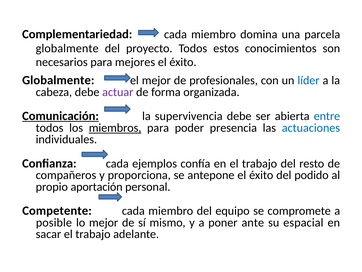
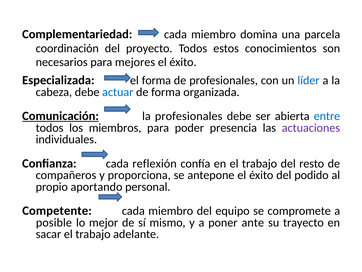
globalmente at (67, 48): globalmente -> coordinación
Globalmente at (58, 80): Globalmente -> Especializada
el mejor: mejor -> forma
actuar colour: purple -> blue
la supervivencia: supervivencia -> profesionales
miembros underline: present -> none
actuaciones colour: blue -> purple
ejemplos: ejemplos -> reflexión
aportación: aportación -> aportando
espacial: espacial -> trayecto
